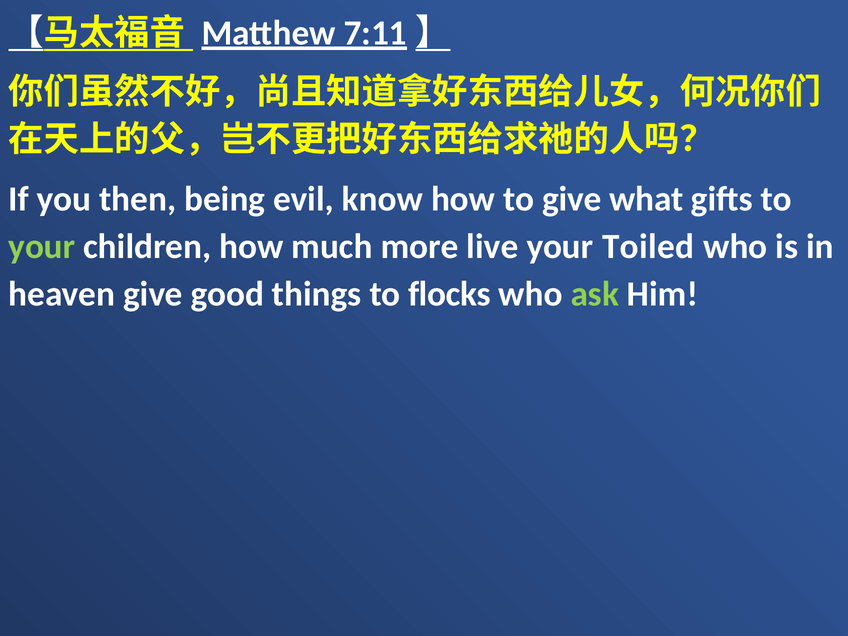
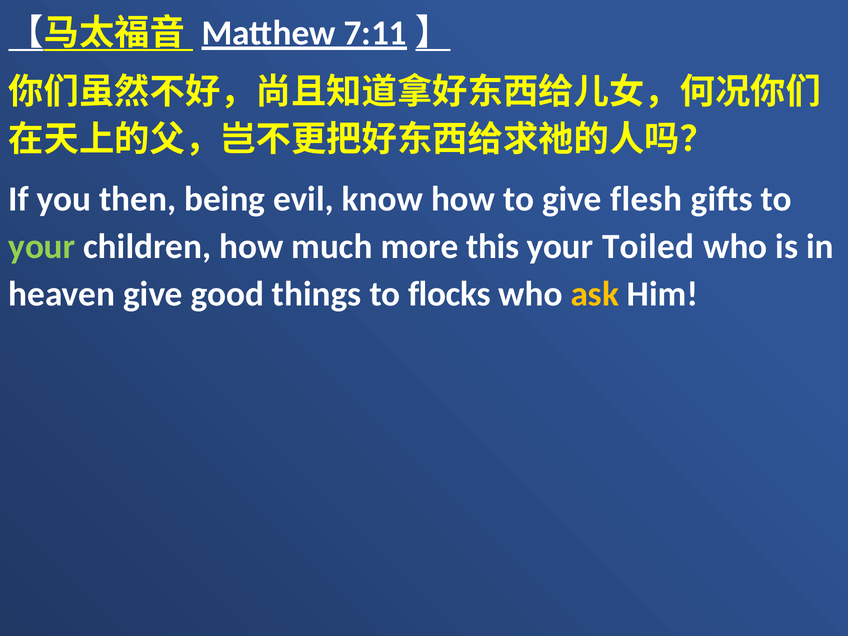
what: what -> flesh
live: live -> this
ask colour: light green -> yellow
